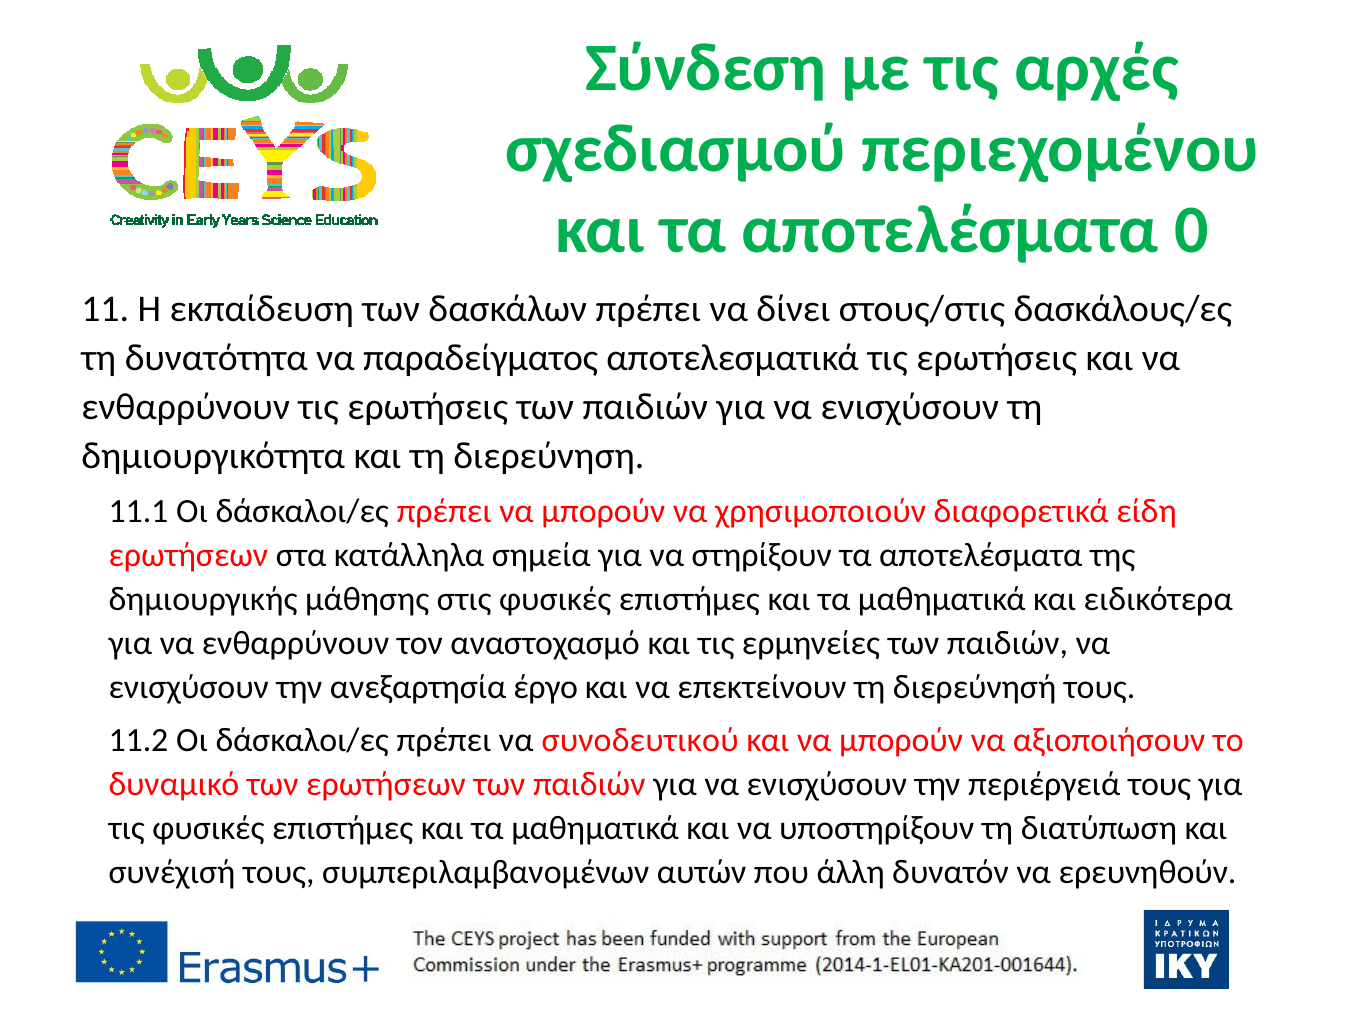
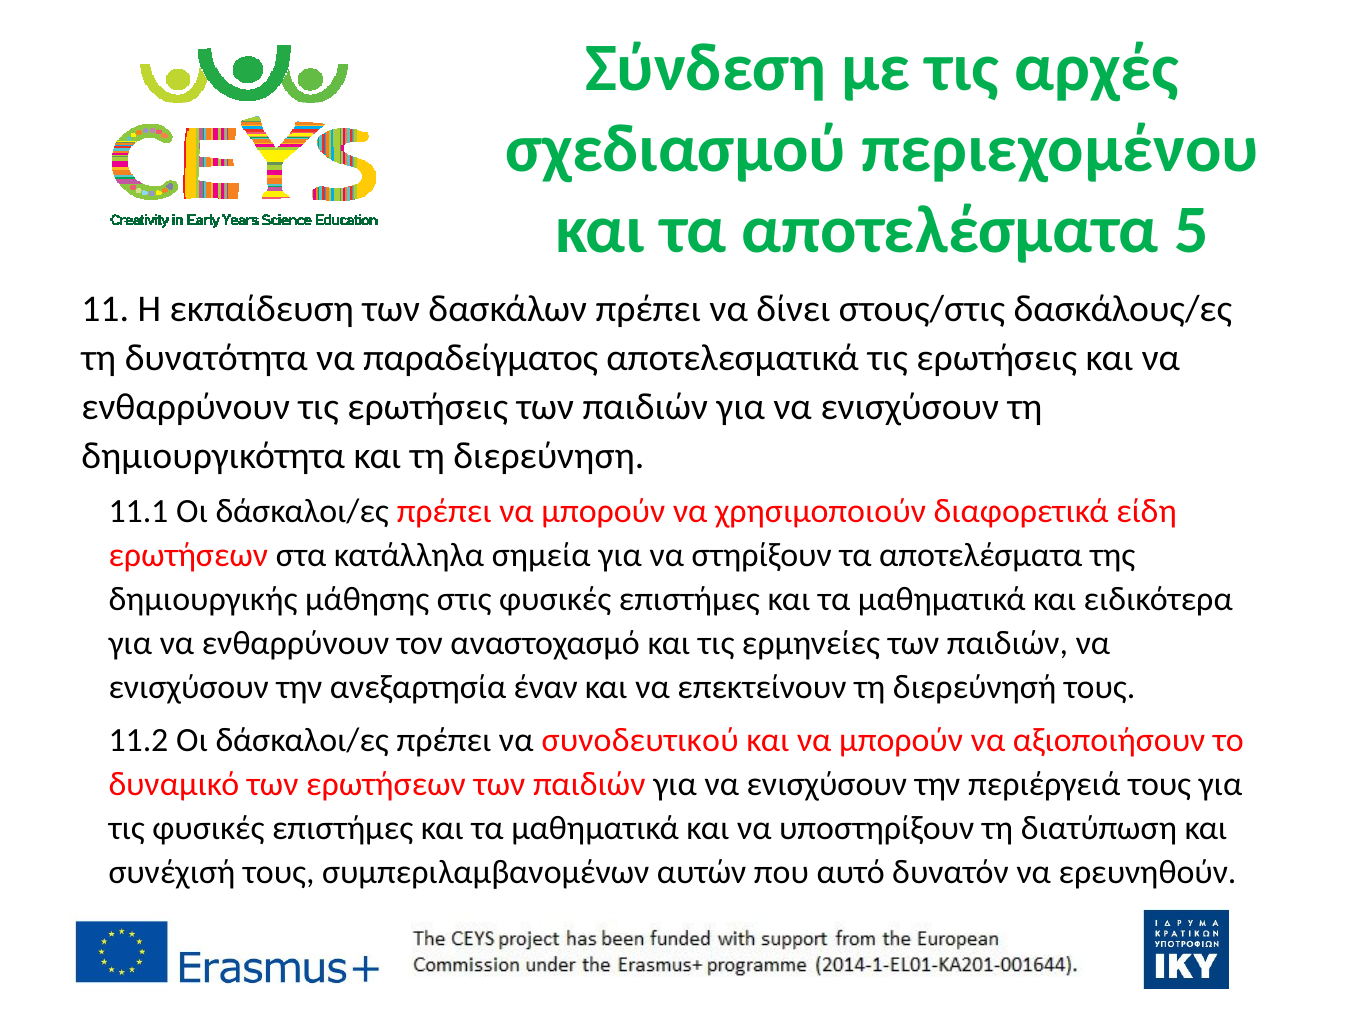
0: 0 -> 5
έργο: έργο -> έναν
άλλη: άλλη -> αυτό
